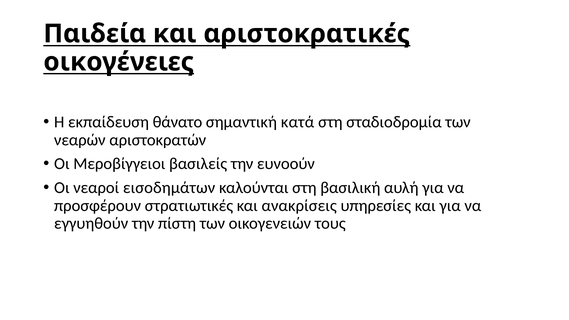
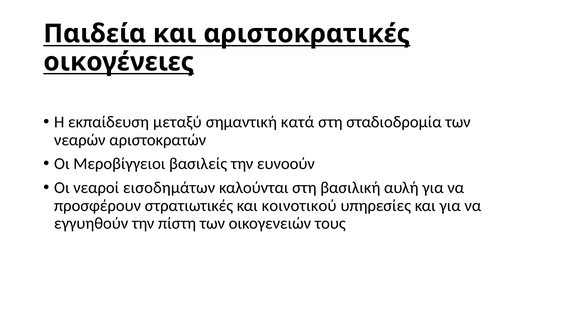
θάνατο: θάνατο -> μεταξύ
ανακρίσεις: ανακρίσεις -> κοινοτικού
